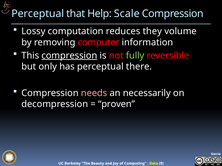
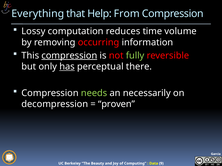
Perceptual at (38, 14): Perceptual -> Everything
Scale: Scale -> From
they: they -> time
computer: computer -> occurring
has underline: none -> present
needs colour: pink -> light green
